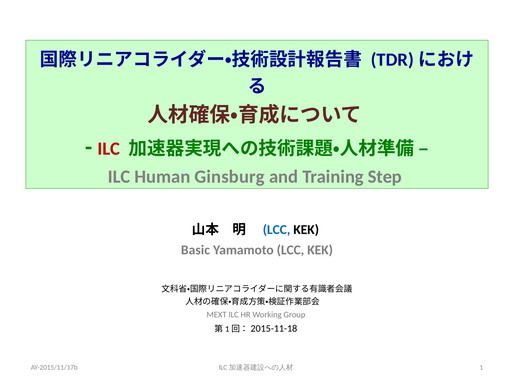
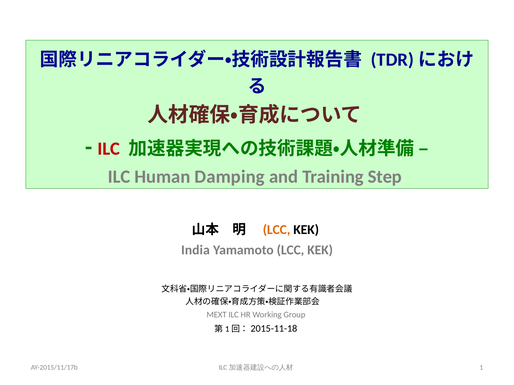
Ginsburg: Ginsburg -> Damping
LCC at (277, 230) colour: blue -> orange
Basic: Basic -> India
